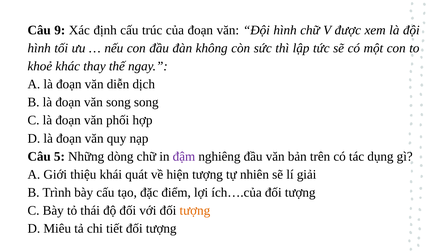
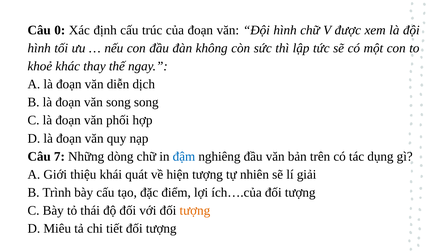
9: 9 -> 0
5: 5 -> 7
đậm colour: purple -> blue
